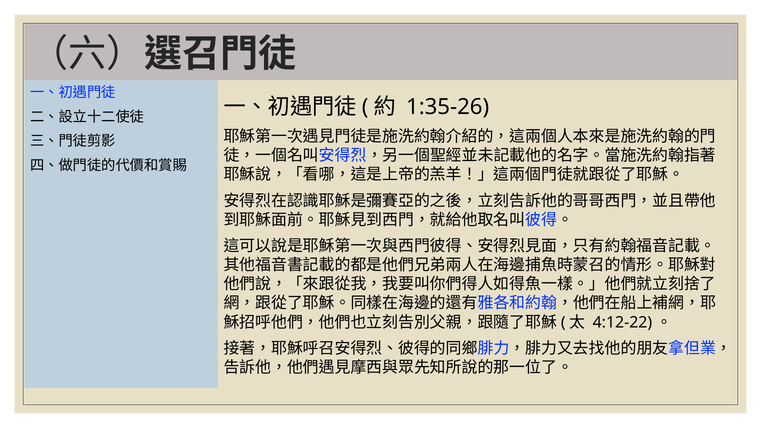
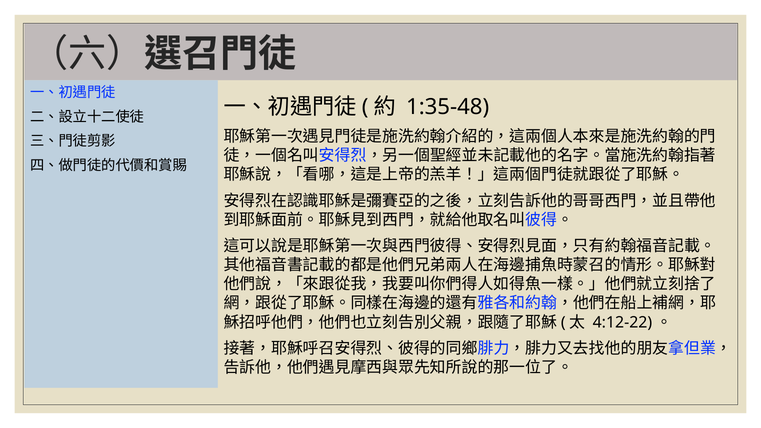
1:35-26: 1:35-26 -> 1:35-48
